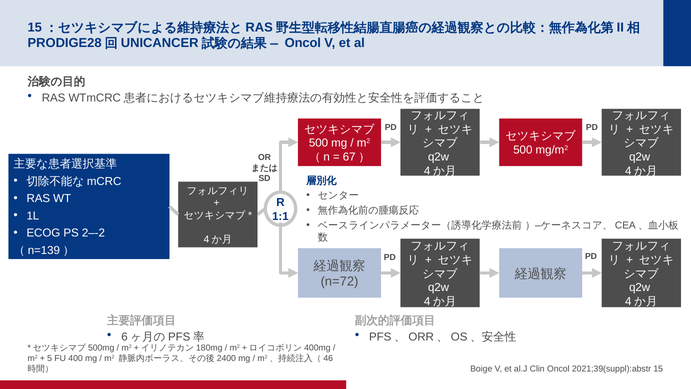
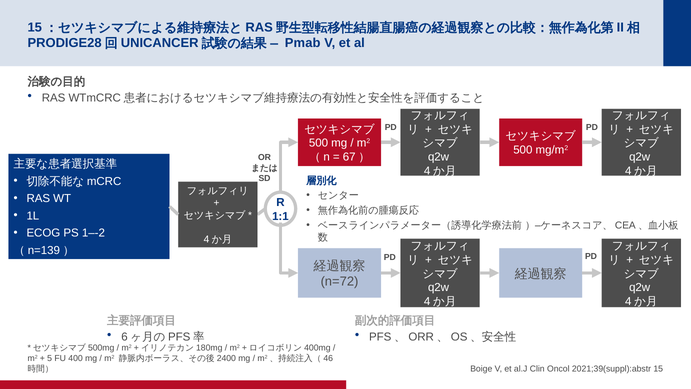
Oncol at (303, 43): Oncol -> Pmab
2–-2: 2–-2 -> 1–-2
